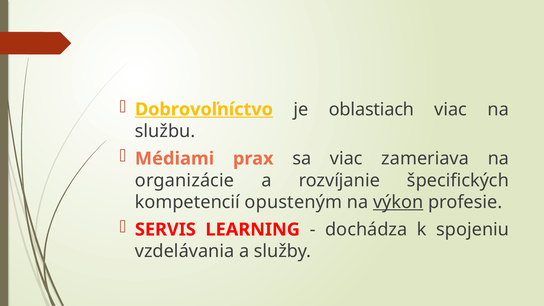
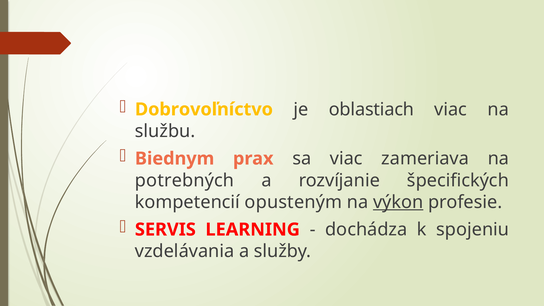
Dobrovoľníctvo underline: present -> none
Médiami: Médiami -> Biednym
organizácie: organizácie -> potrebných
